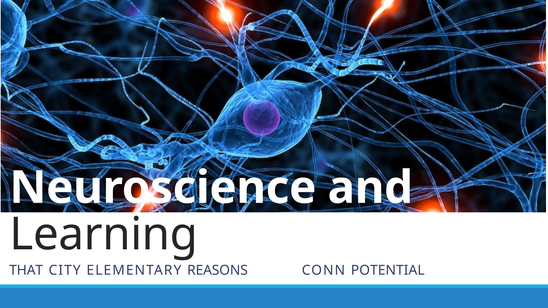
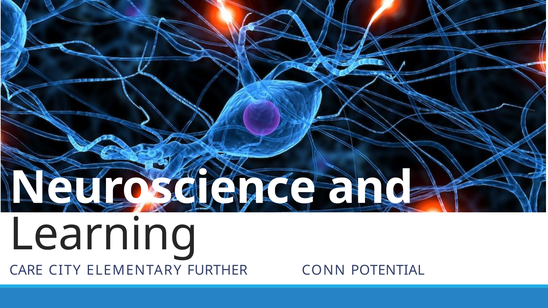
THAT: THAT -> CARE
REASONS: REASONS -> FURTHER
